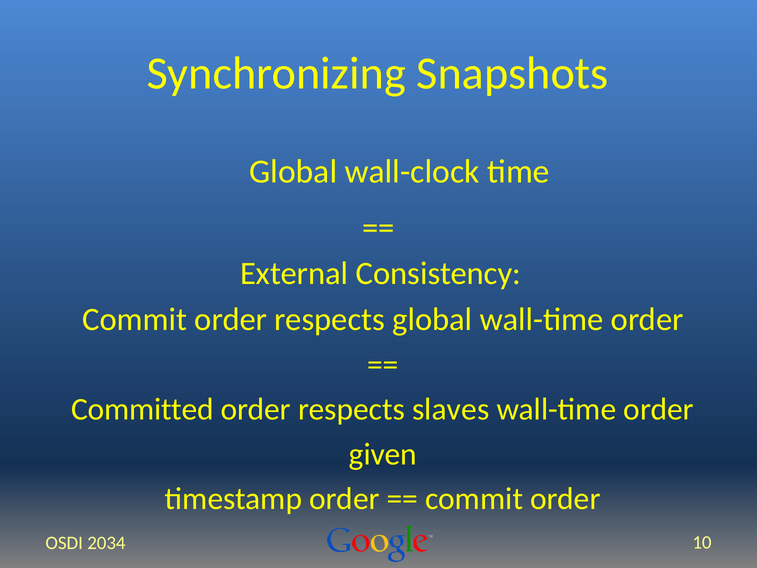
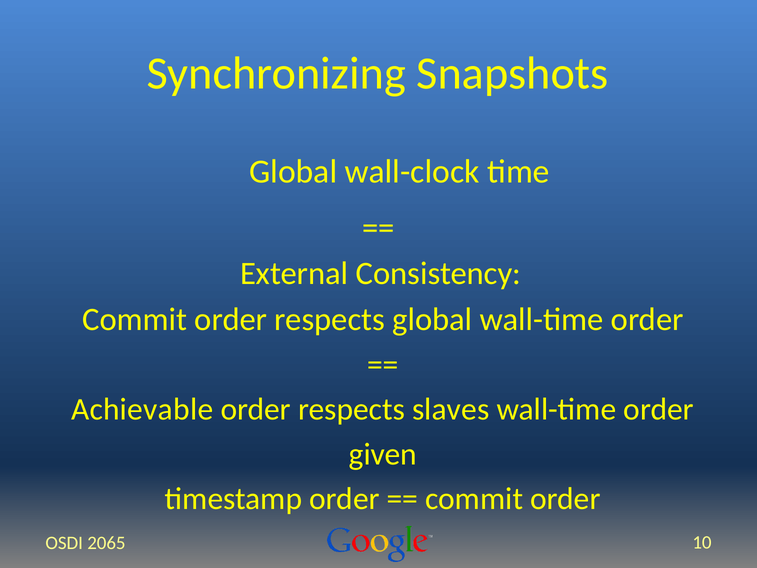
Committed: Committed -> Achievable
2034: 2034 -> 2065
